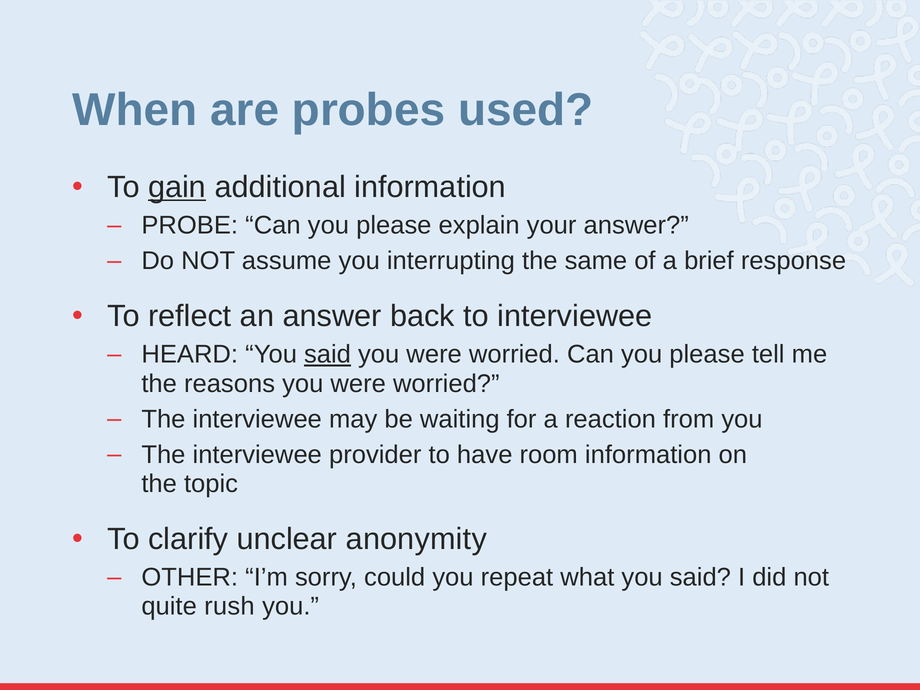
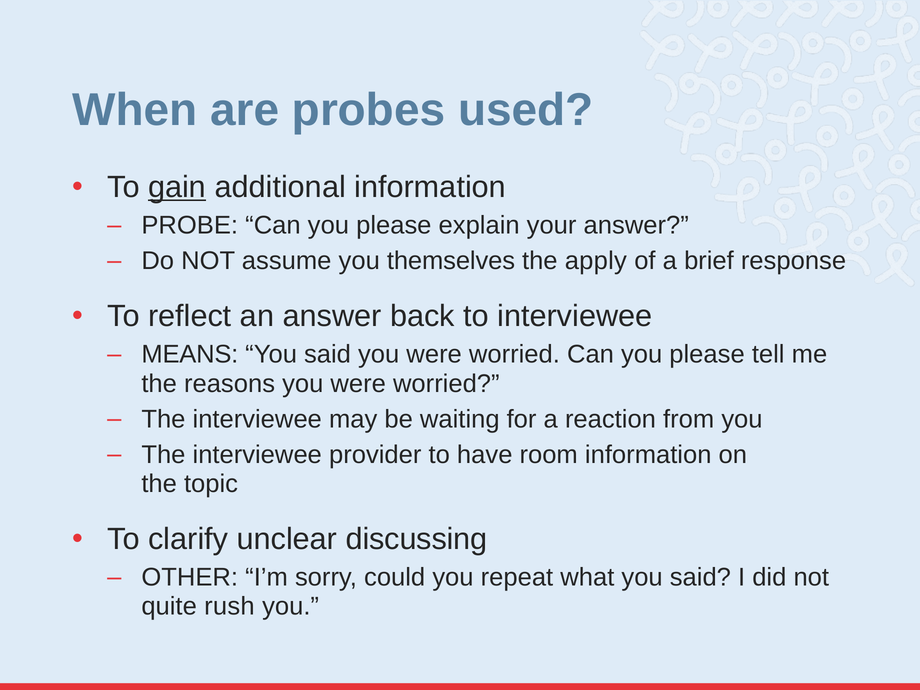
interrupting: interrupting -> themselves
same: same -> apply
HEARD: HEARD -> MEANS
said at (328, 354) underline: present -> none
anonymity: anonymity -> discussing
